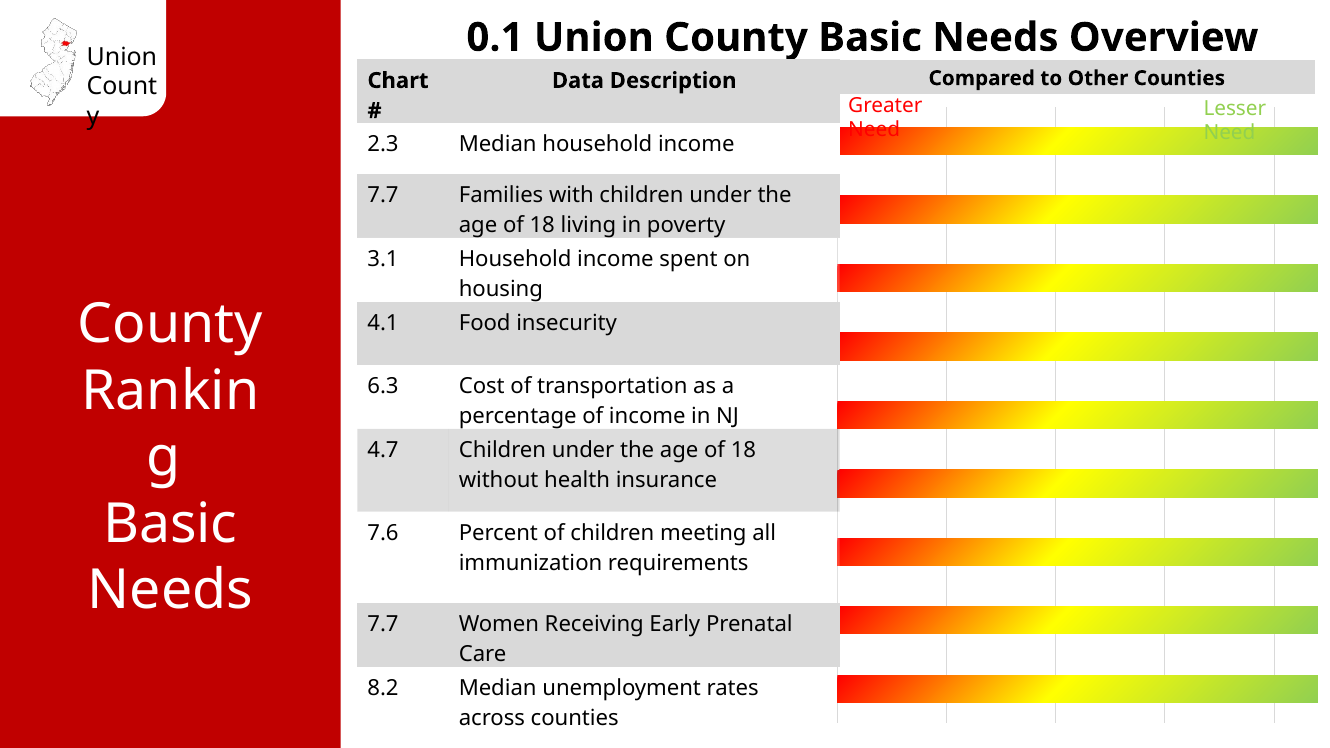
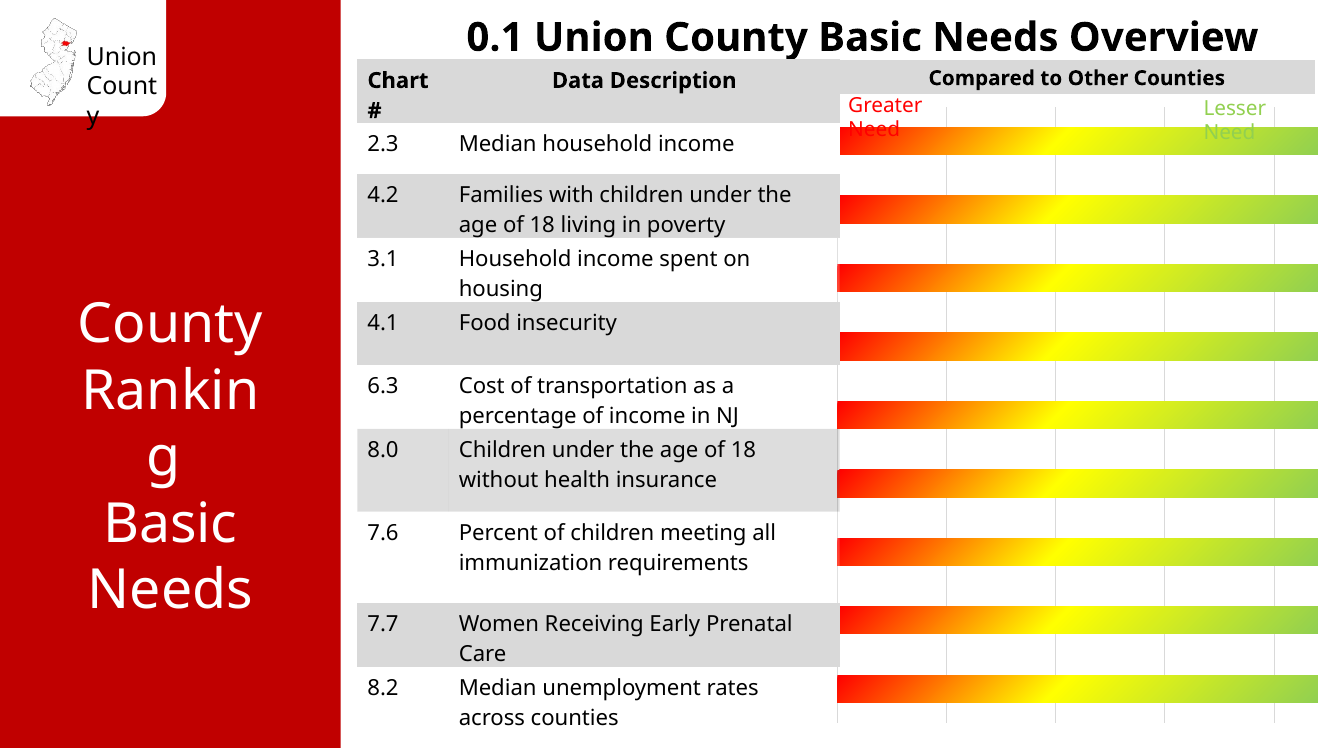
7.7 at (383, 195): 7.7 -> 4.2
4.7: 4.7 -> 8.0
